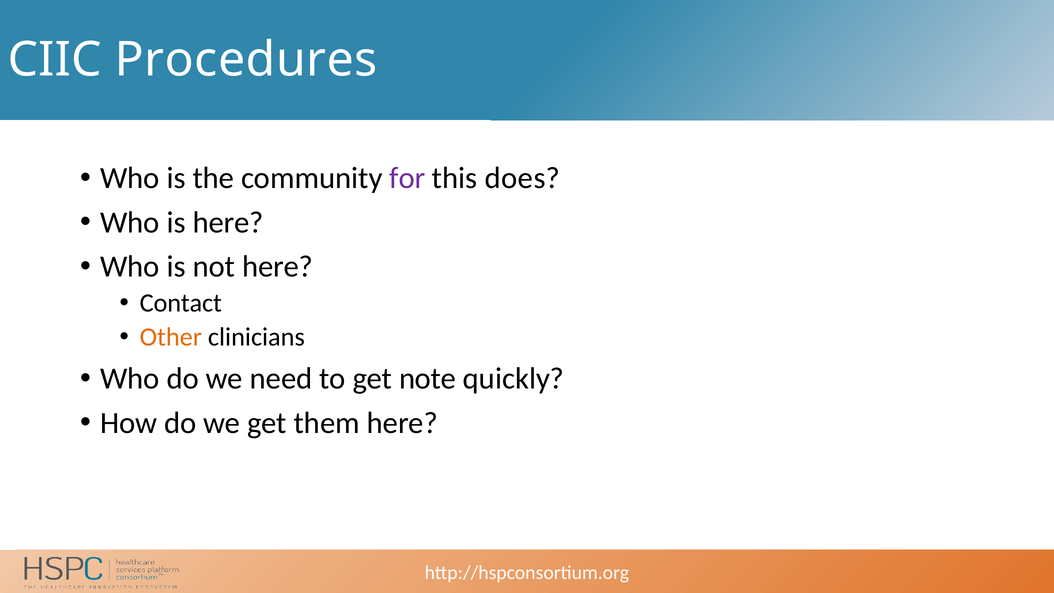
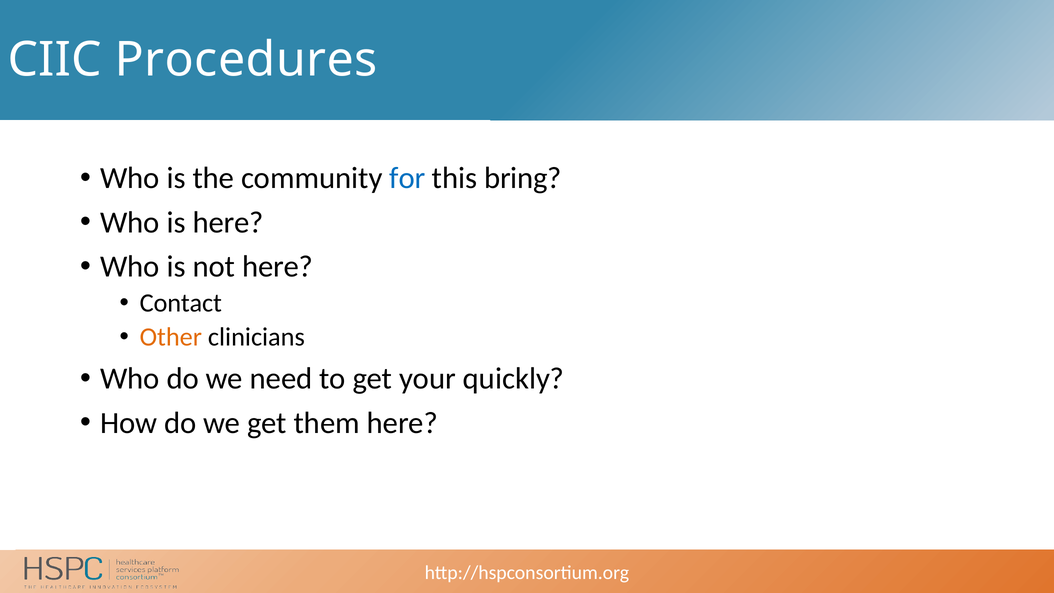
for colour: purple -> blue
does: does -> bring
note: note -> your
